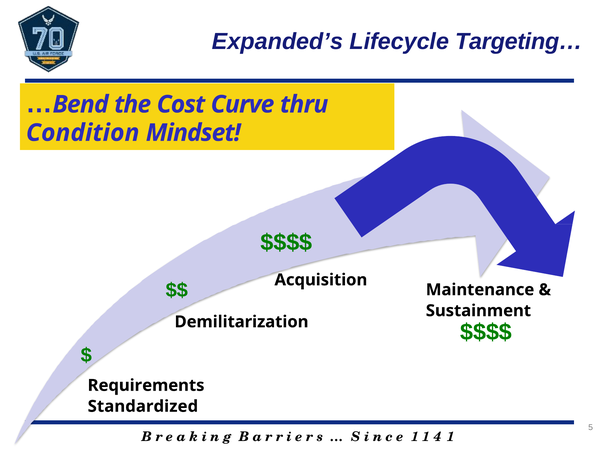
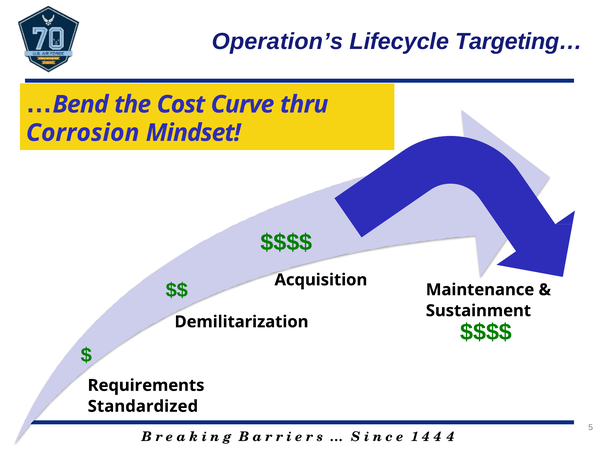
Expanded’s: Expanded’s -> Operation’s
Condition: Condition -> Corrosion
1 1: 1 -> 4
1 at (451, 437): 1 -> 4
